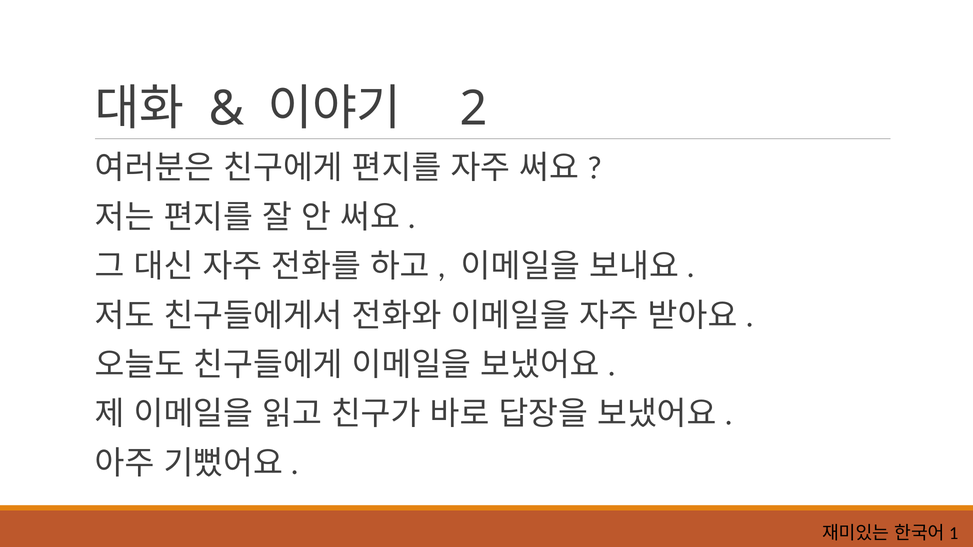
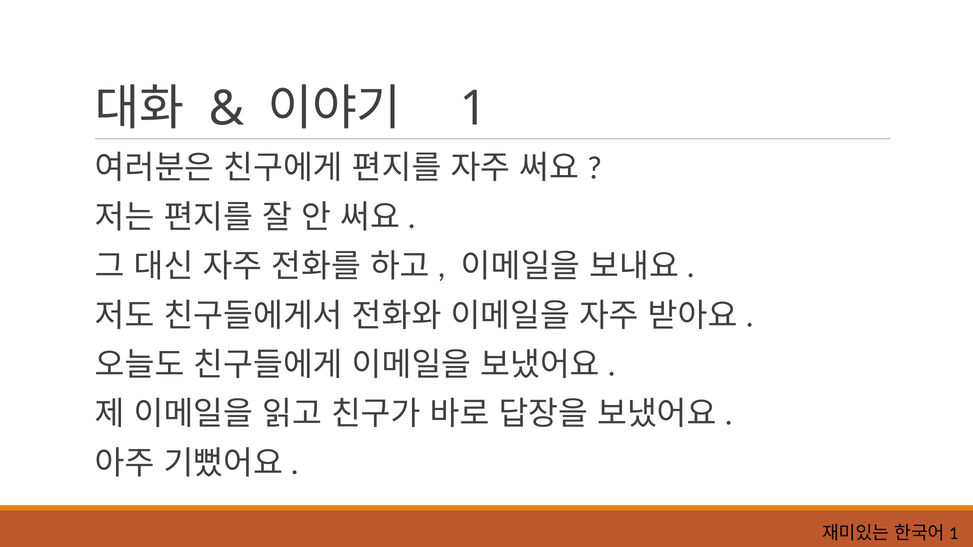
2: 2 -> 1
